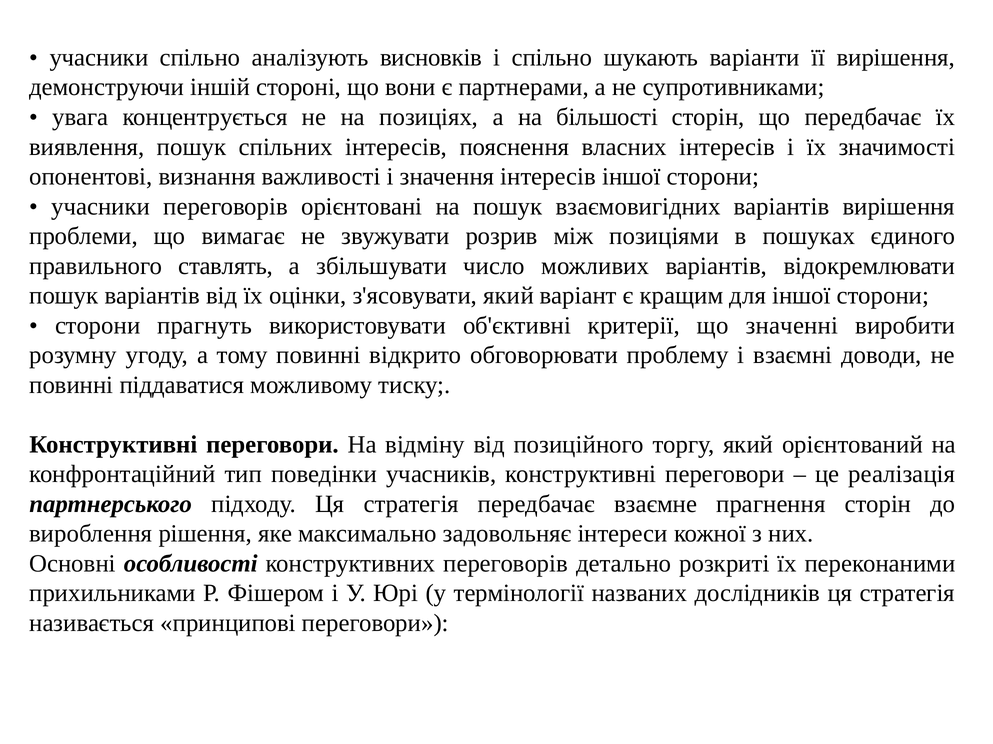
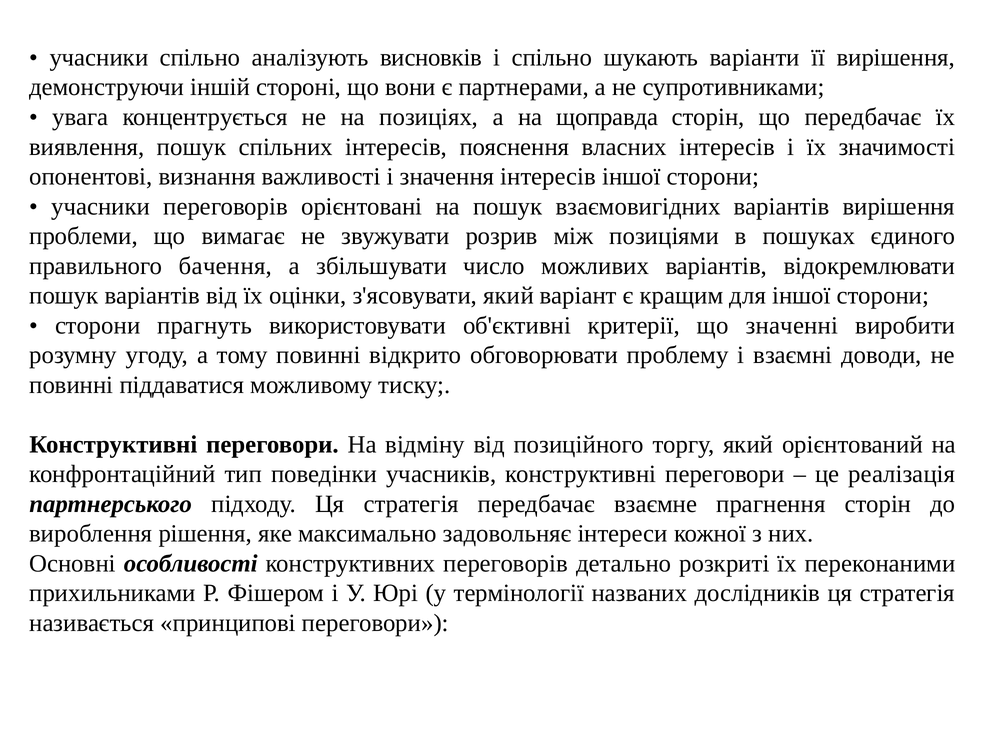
більшості: більшості -> щоправда
ставлять: ставлять -> бачення
